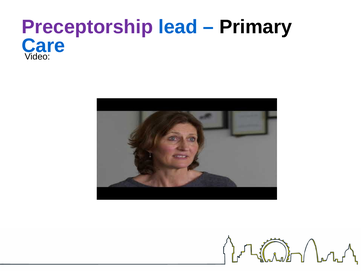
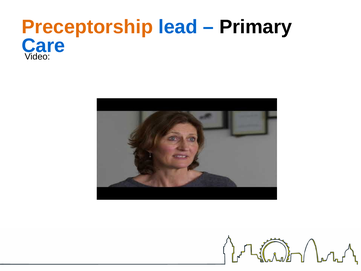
Preceptorship colour: purple -> orange
